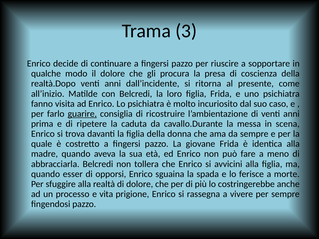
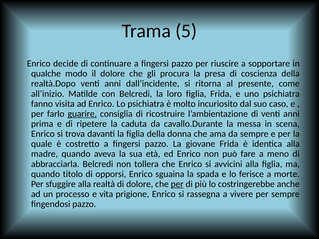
3: 3 -> 5
esser: esser -> titolo
per at (177, 184) underline: none -> present
